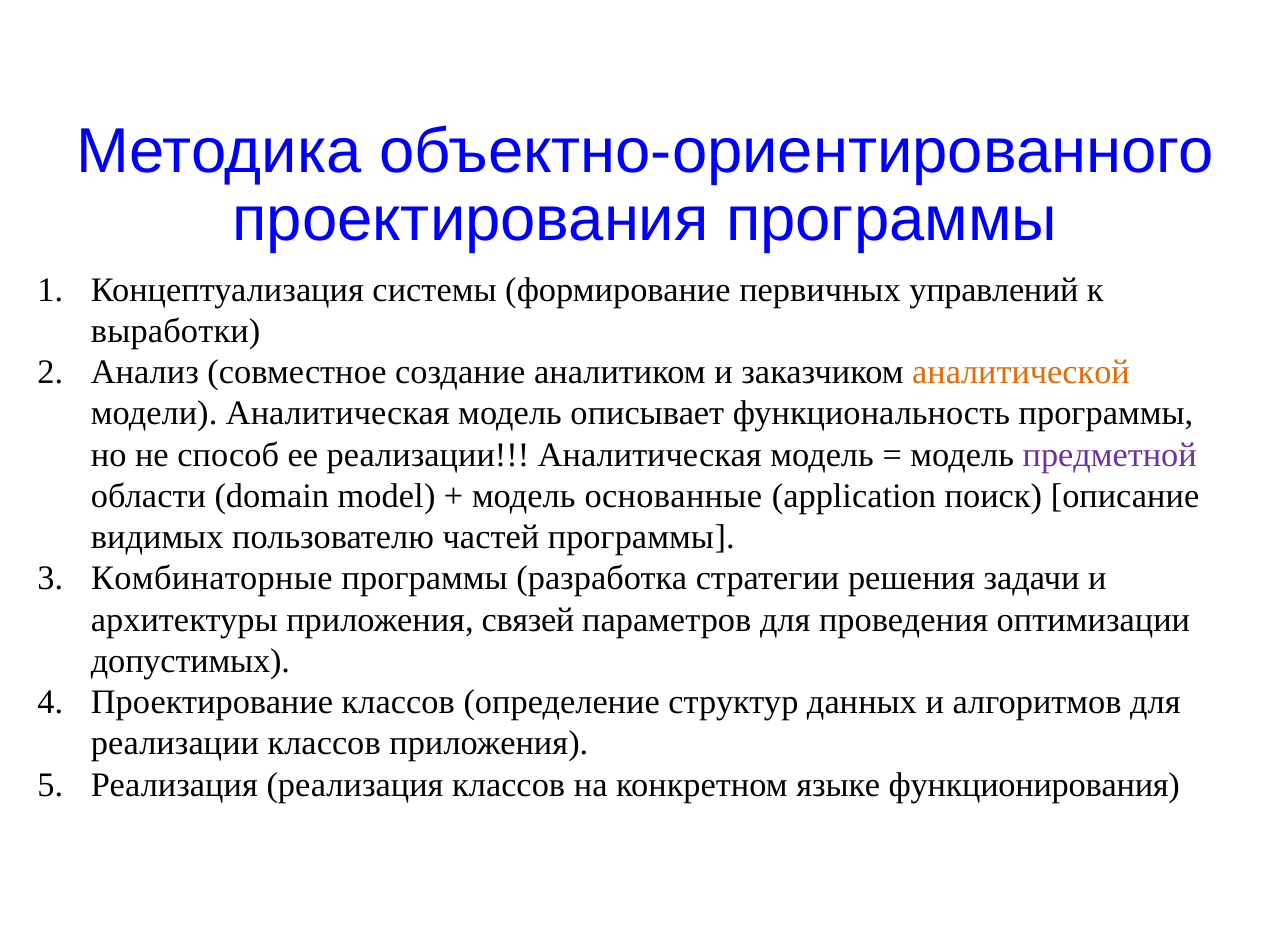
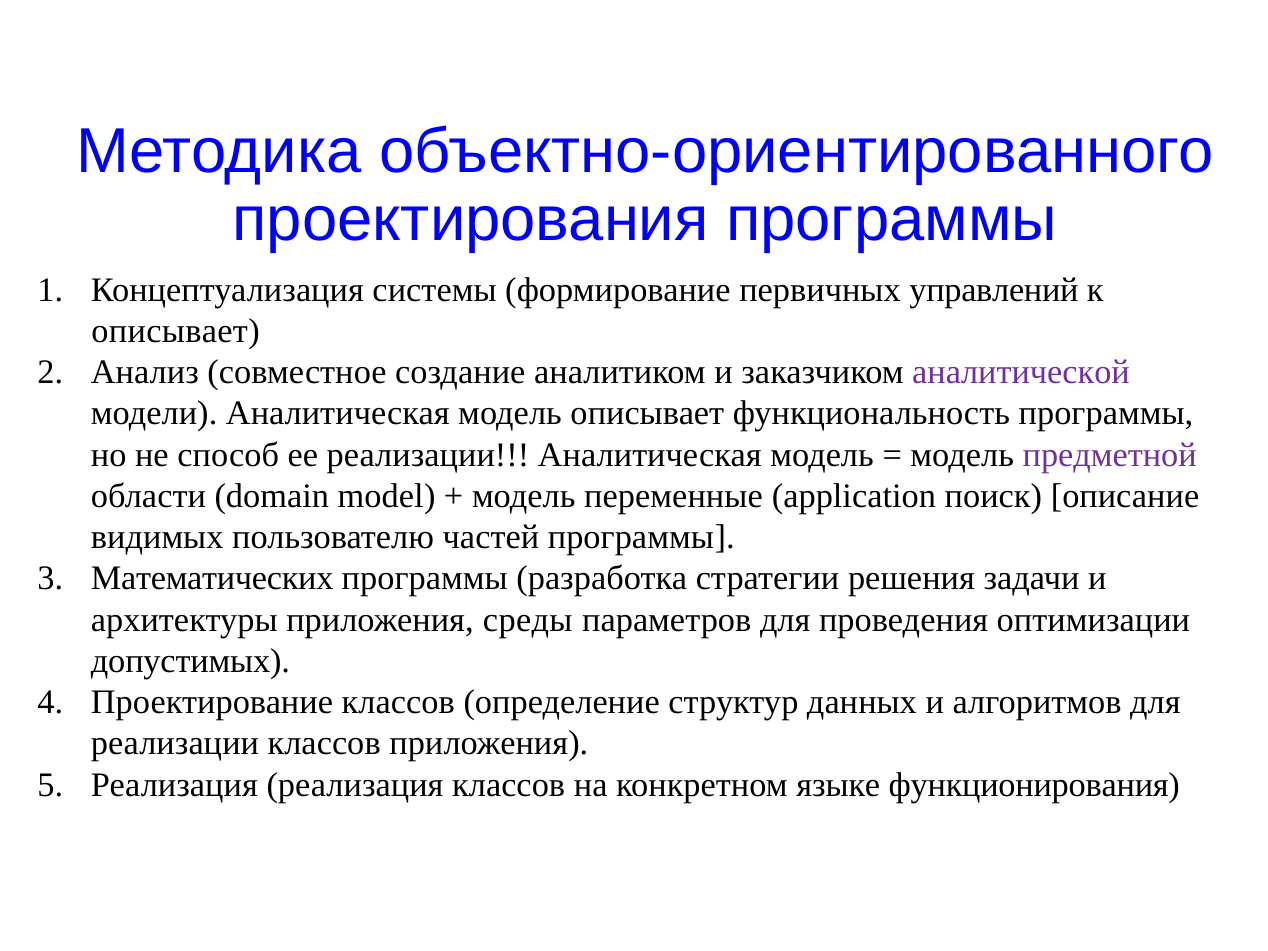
выработки at (176, 331): выработки -> описывает
аналитической colour: orange -> purple
основанные: основанные -> переменные
Комбинаторные: Комбинаторные -> Математических
связей: связей -> среды
